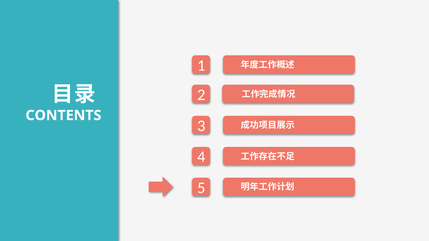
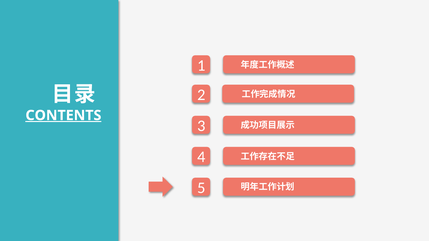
CONTENTS underline: none -> present
